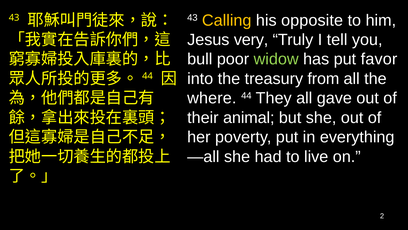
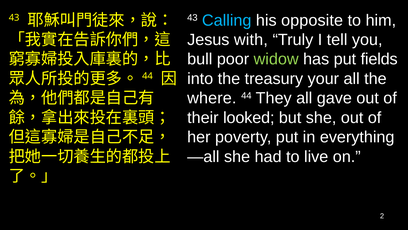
Calling colour: yellow -> light blue
very: very -> with
favor: favor -> fields
from: from -> your
animal: animal -> looked
